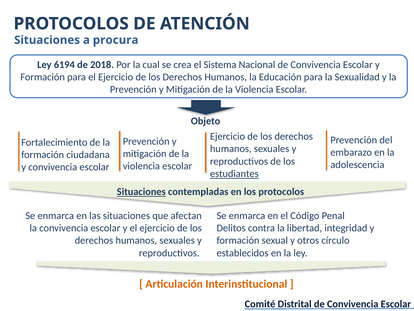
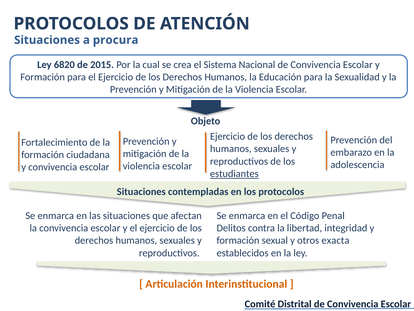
6194: 6194 -> 6820
2018: 2018 -> 2015
Situaciones at (141, 192) underline: present -> none
círculo: círculo -> exacta
